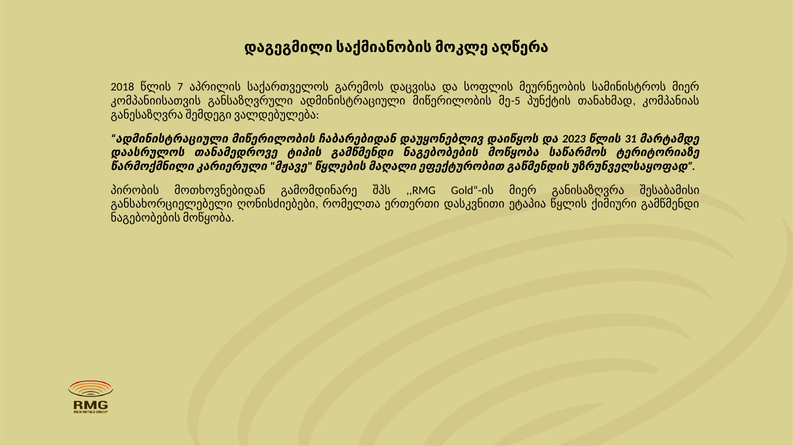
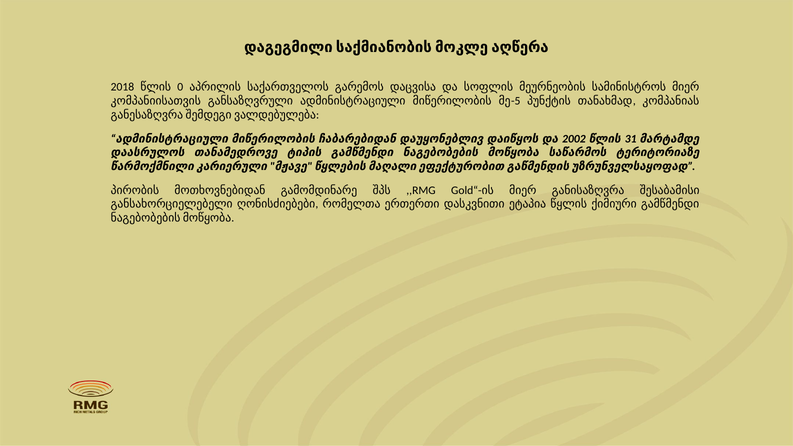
7: 7 -> 0
2023: 2023 -> 2002
